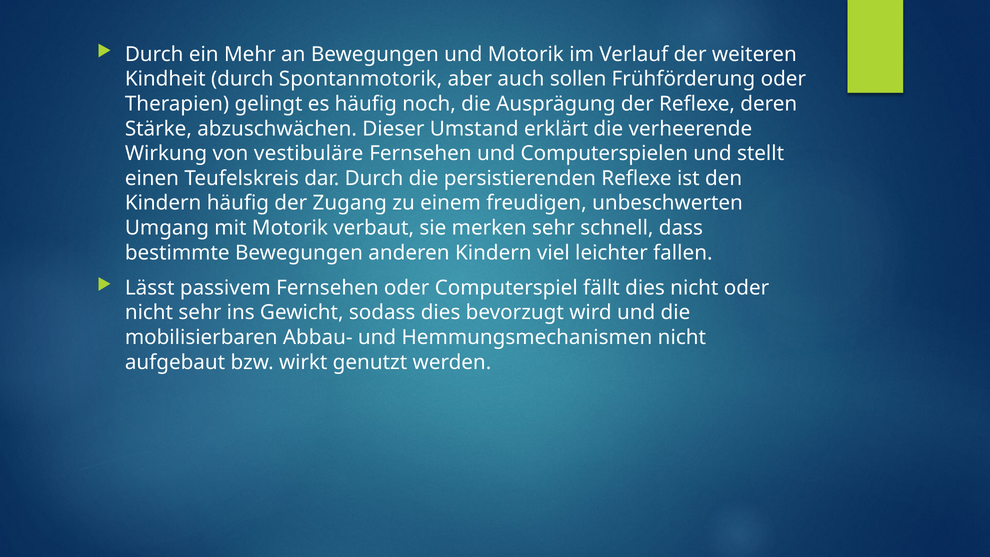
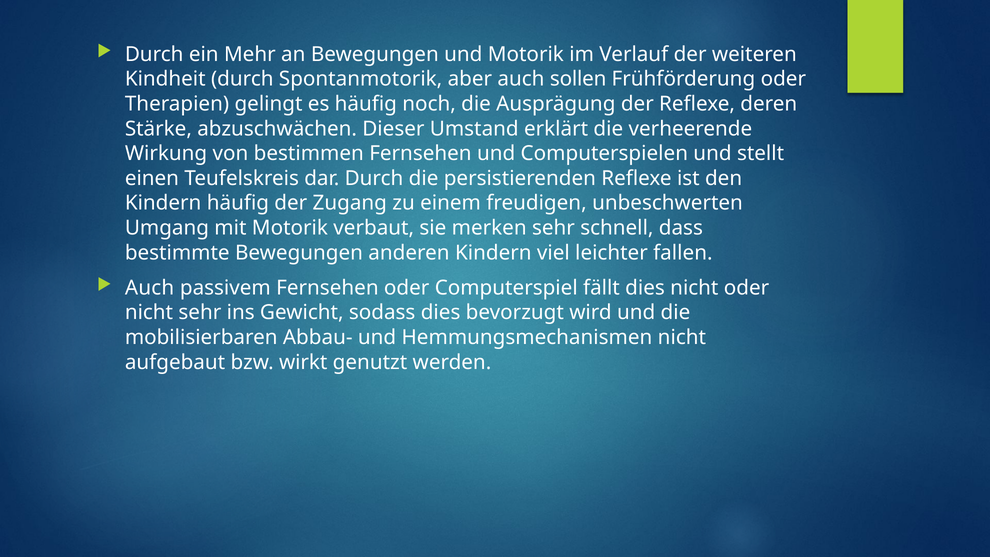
vestibuläre: vestibuläre -> bestimmen
Lässt at (150, 288): Lässt -> Auch
